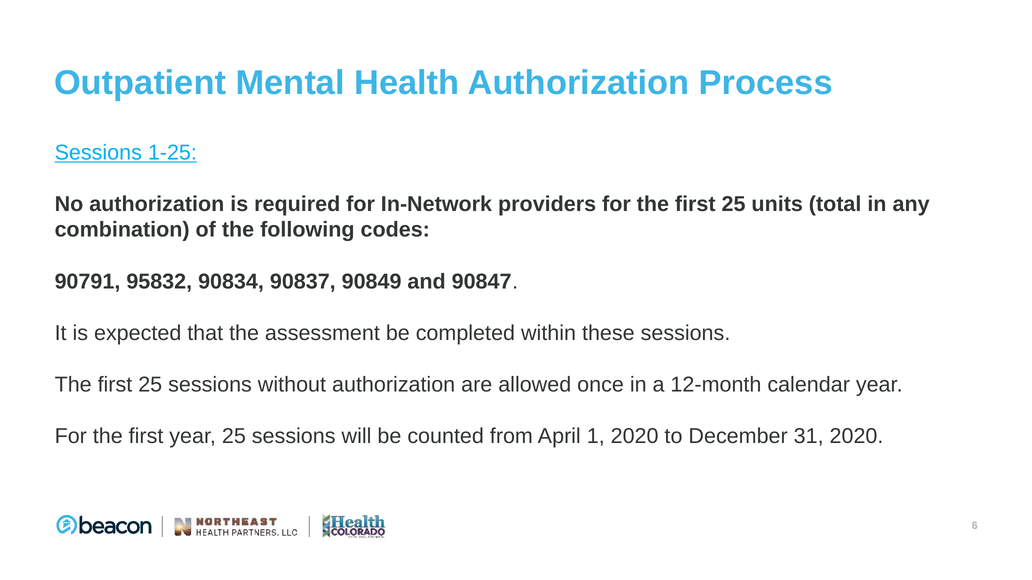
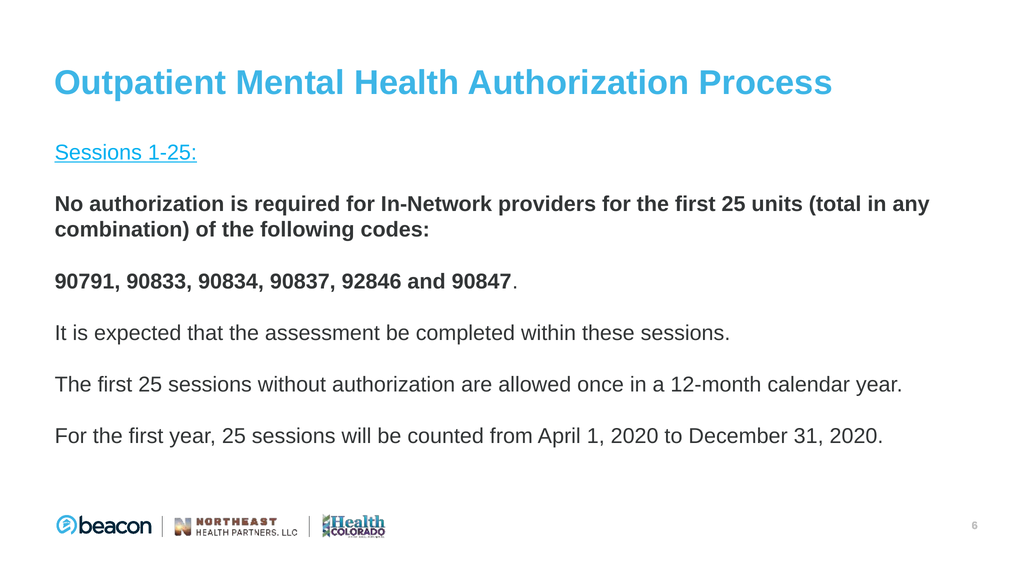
95832: 95832 -> 90833
90849: 90849 -> 92846
